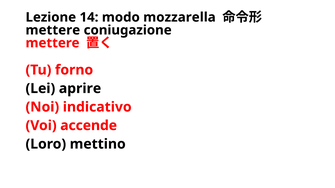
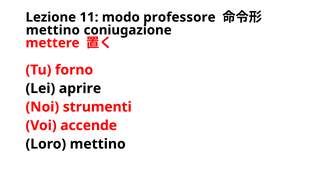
14: 14 -> 11
mozzarella: mozzarella -> professore
mettere at (53, 30): mettere -> mettino
indicativo: indicativo -> strumenti
